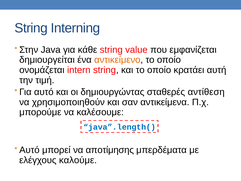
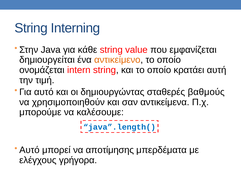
αντίθεση: αντίθεση -> βαθμούς
καλούμε: καλούμε -> γρήγορα
